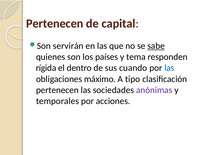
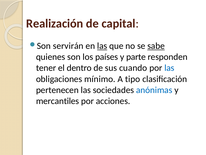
Pertenecen at (55, 23): Pertenecen -> Realización
las at (102, 46) underline: none -> present
tema: tema -> parte
rígida: rígida -> tener
máximo: máximo -> mínimo
anónimas colour: purple -> blue
temporales: temporales -> mercantiles
